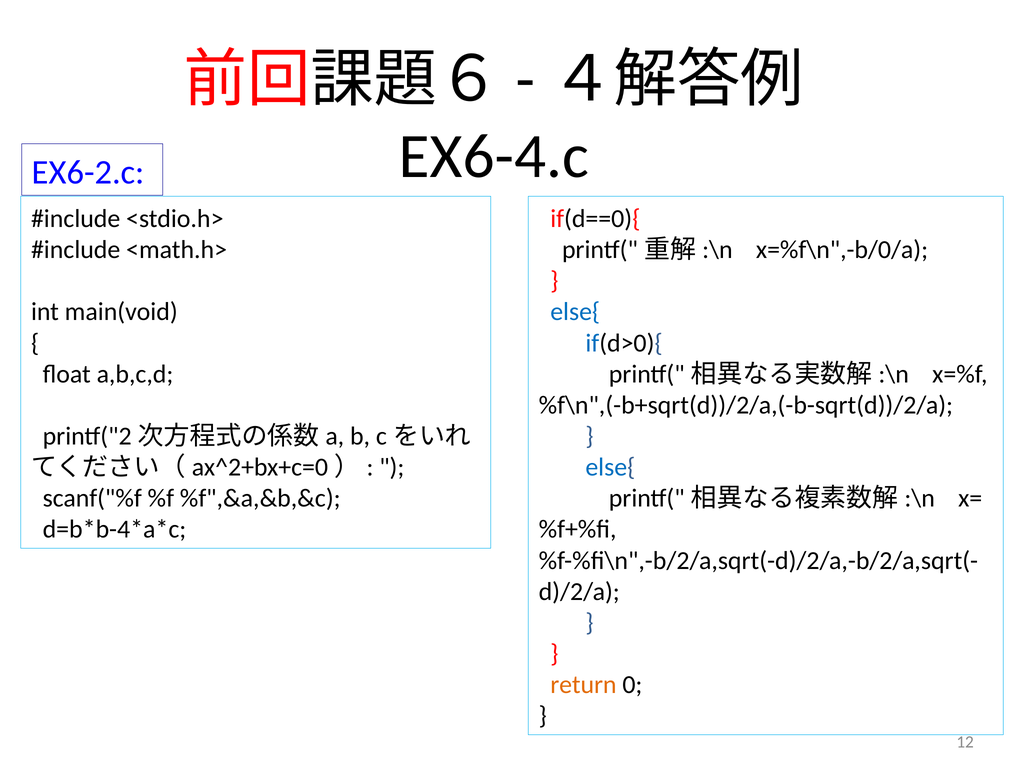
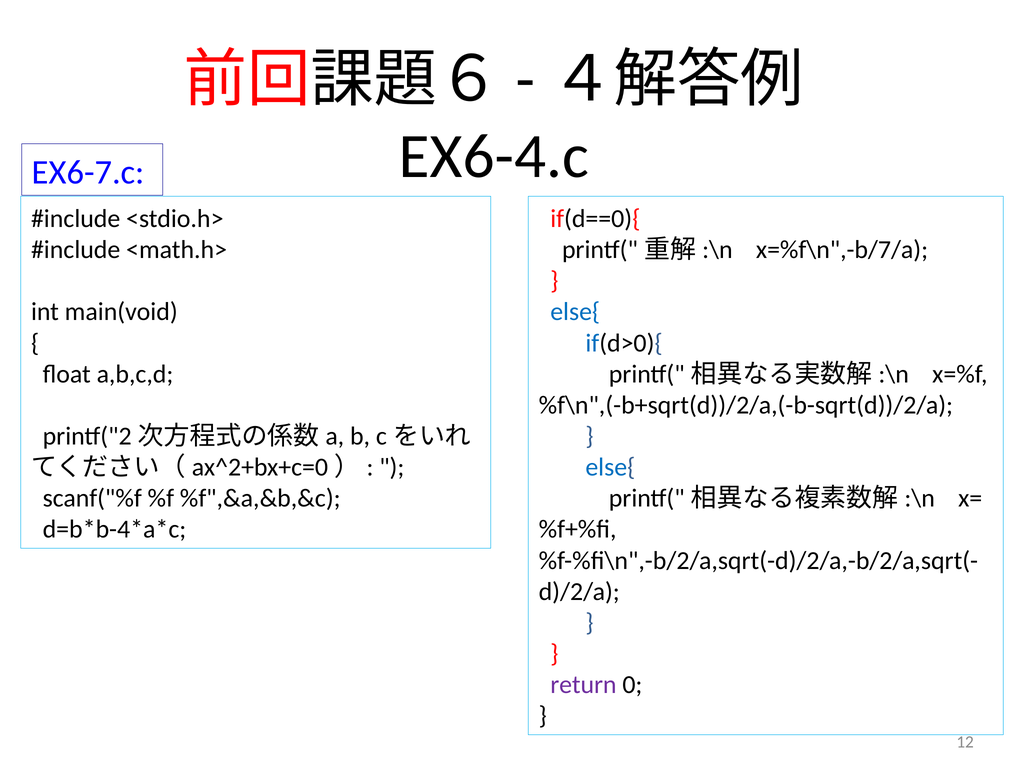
EX6-2.c: EX6-2.c -> EX6-7.c
x=%f\n",-b/0/a: x=%f\n",-b/0/a -> x=%f\n",-b/7/a
return colour: orange -> purple
